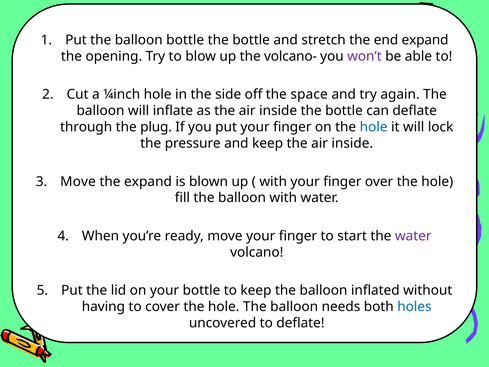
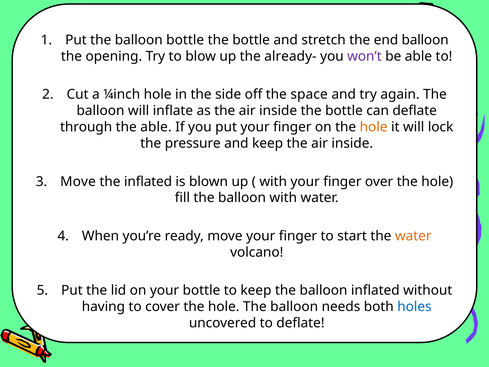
end expand: expand -> balloon
volcano-: volcano- -> already-
the plug: plug -> able
hole at (374, 127) colour: blue -> orange
the expand: expand -> inflated
water at (413, 236) colour: purple -> orange
